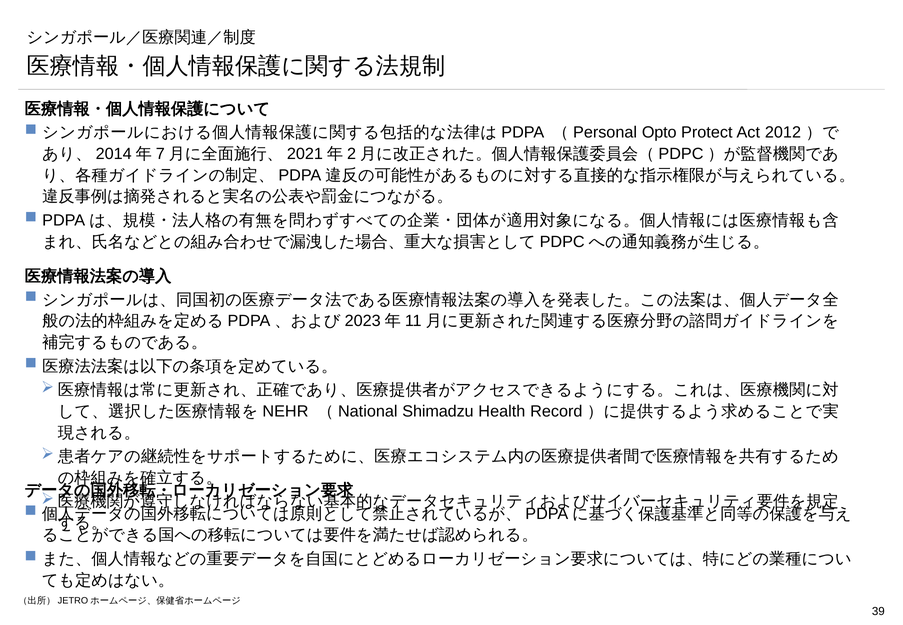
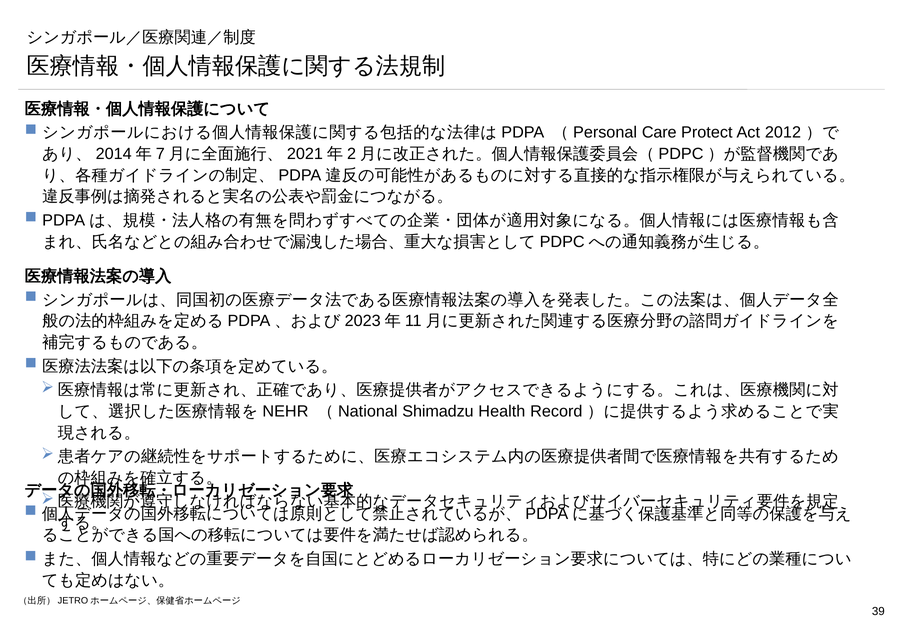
Opto: Opto -> Care
